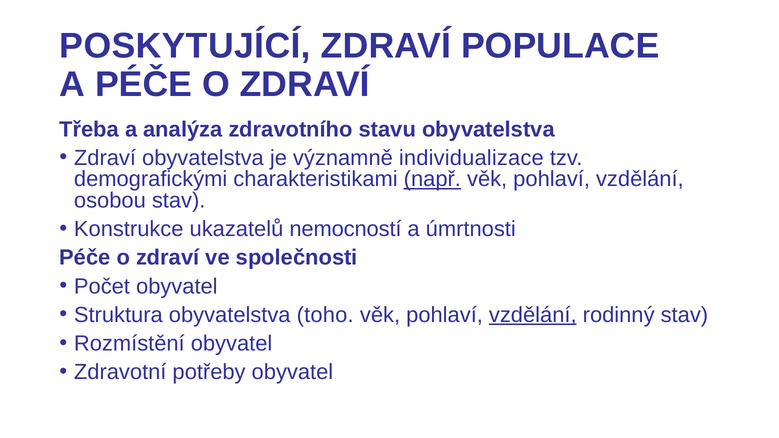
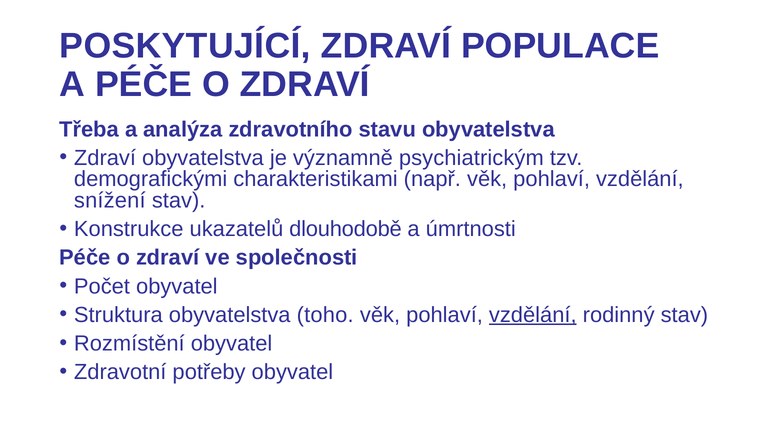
individualizace: individualizace -> psychiatrickým
např underline: present -> none
osobou: osobou -> snížení
nemocností: nemocností -> dlouhodobě
